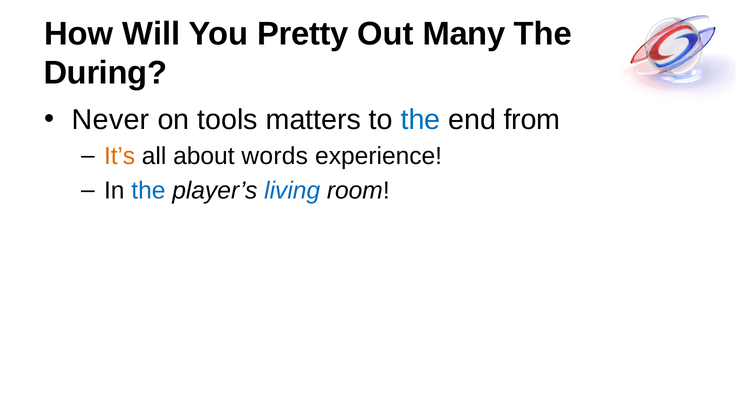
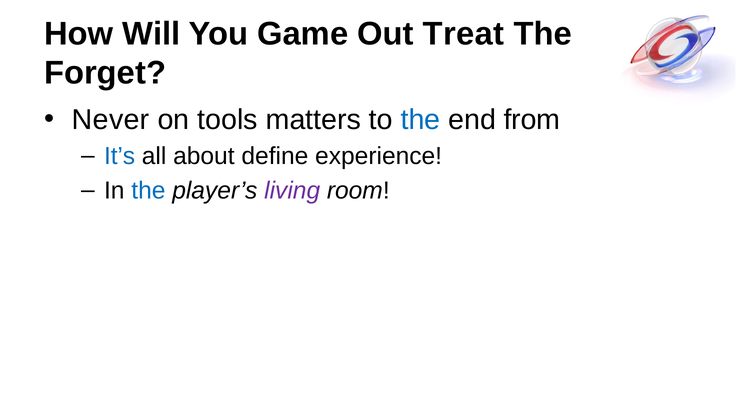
Pretty: Pretty -> Game
Many: Many -> Treat
During: During -> Forget
It’s colour: orange -> blue
words: words -> define
living colour: blue -> purple
